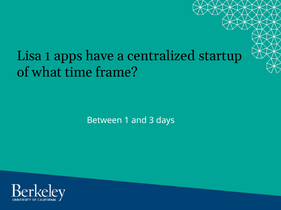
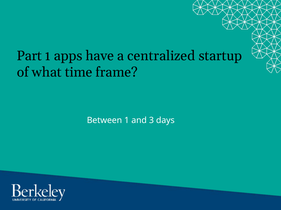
Lisa: Lisa -> Part
